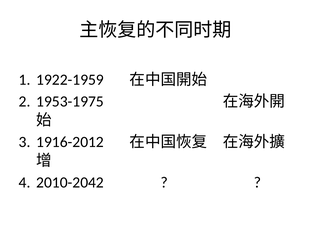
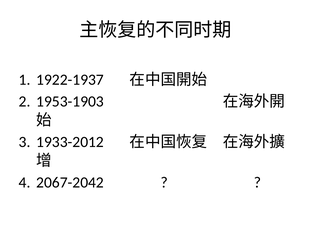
1922-1959: 1922-1959 -> 1922-1937
1953-1975: 1953-1975 -> 1953-1903
1916-2012: 1916-2012 -> 1933-2012
2010-2042: 2010-2042 -> 2067-2042
